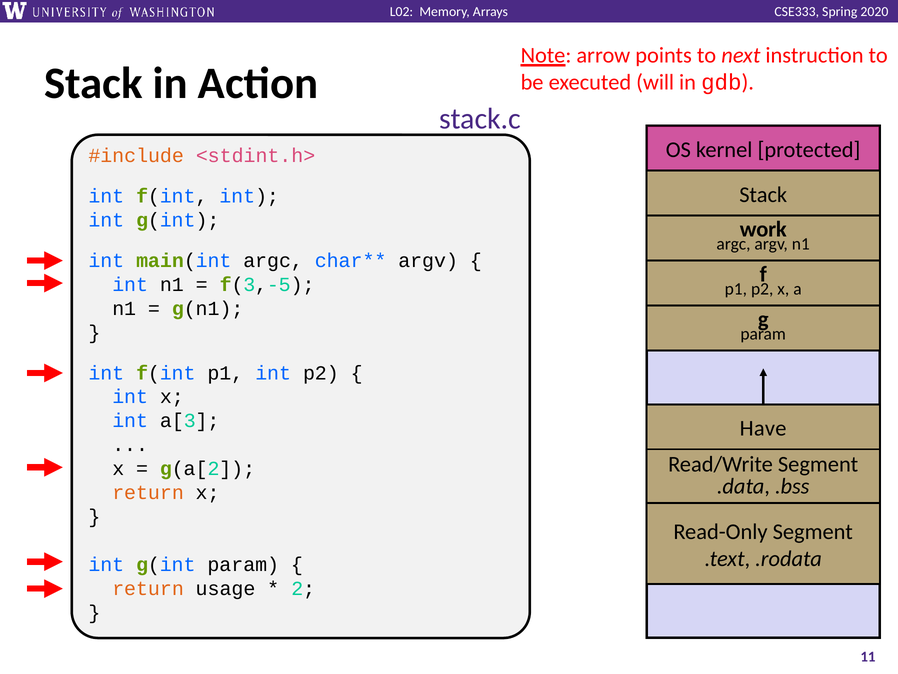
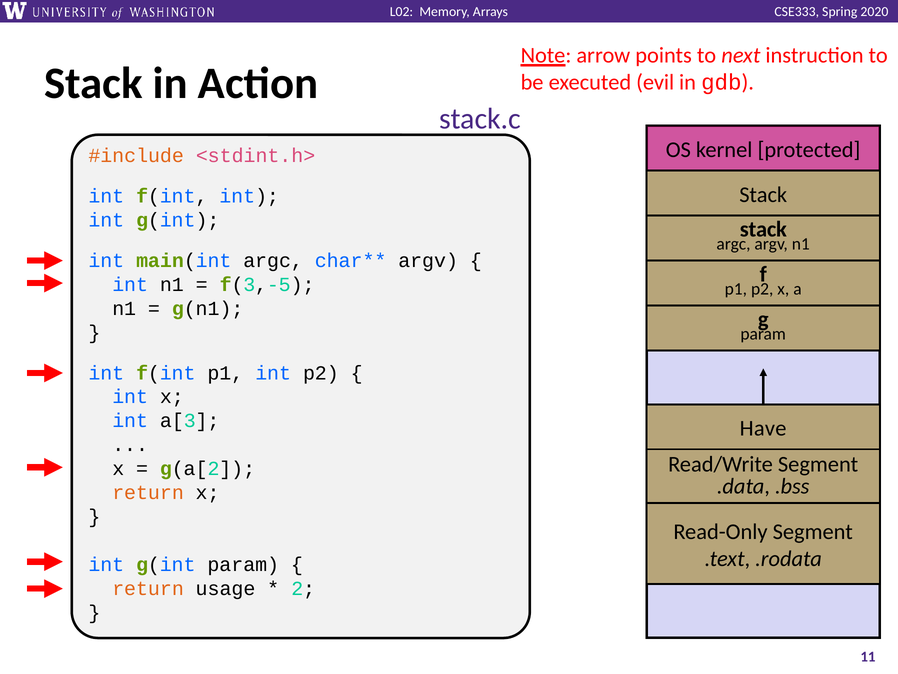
will: will -> evil
work at (763, 229): work -> stack
